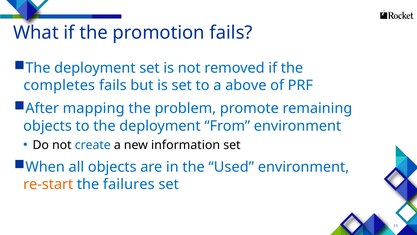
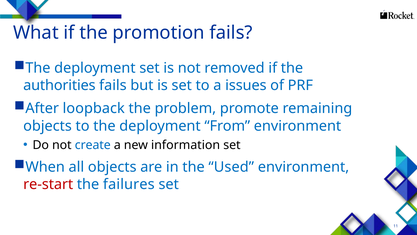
completes: completes -> authorities
above: above -> issues
mapping: mapping -> loopback
re-start colour: orange -> red
